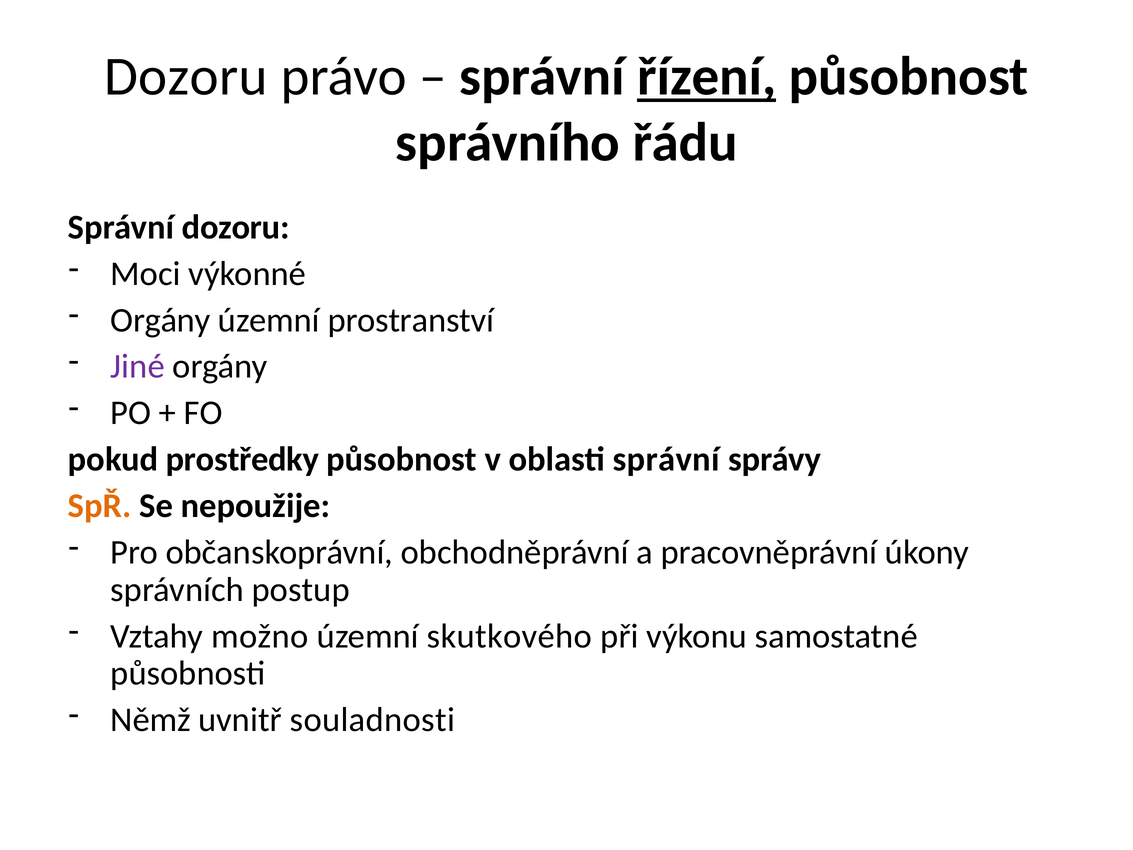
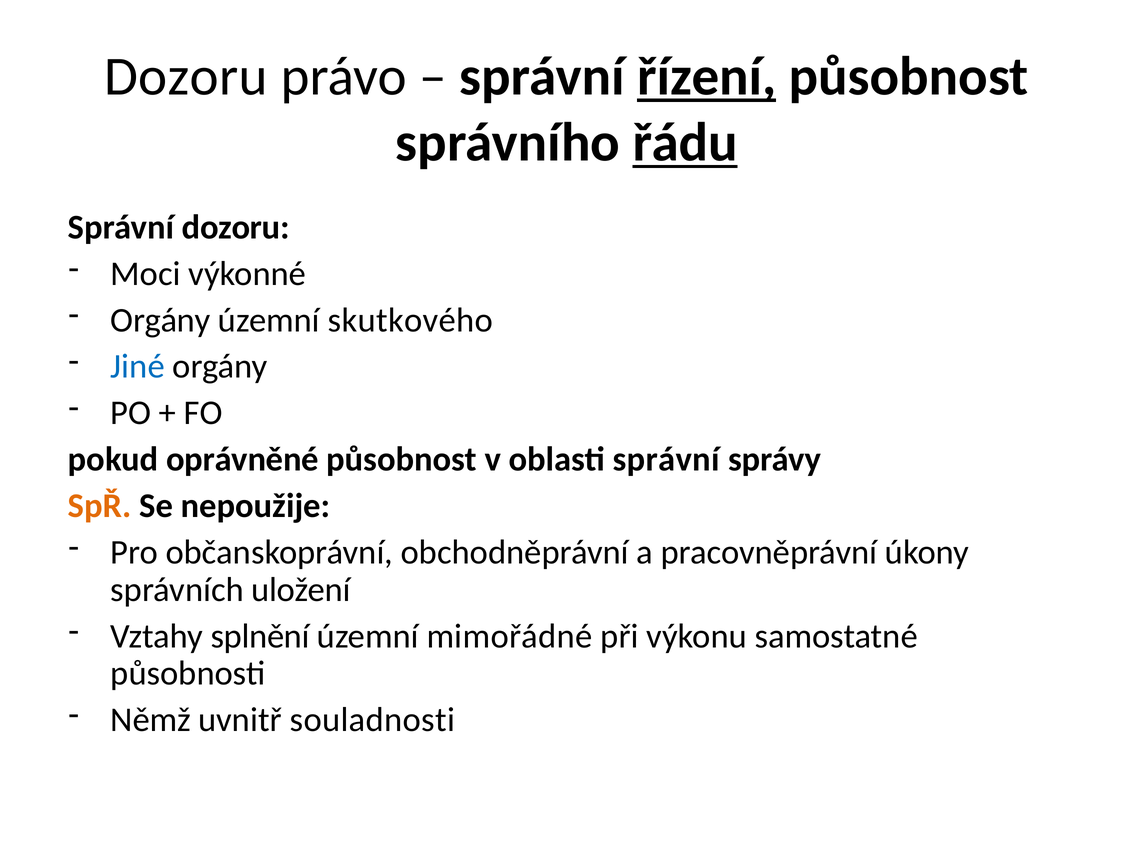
řádu underline: none -> present
prostranství: prostranství -> skutkového
Jiné colour: purple -> blue
prostředky: prostředky -> oprávněné
postup: postup -> uložení
možno: možno -> splnění
skutkového: skutkového -> mimořádné
